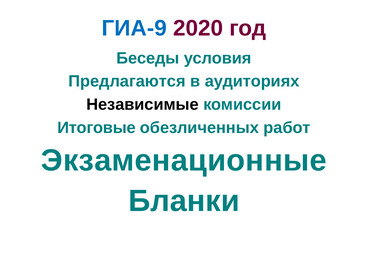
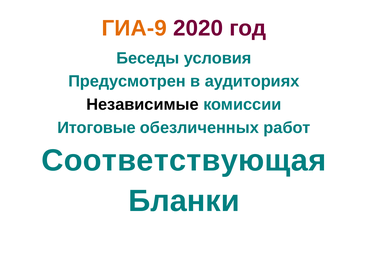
ГИА-9 colour: blue -> orange
Предлагаются: Предлагаются -> Предусмотрен
Экзаменационные: Экзаменационные -> Соответствующая
